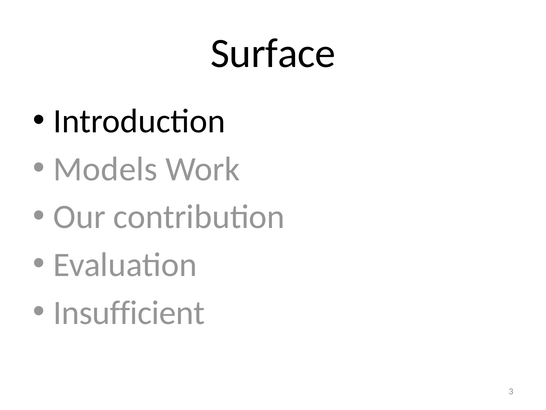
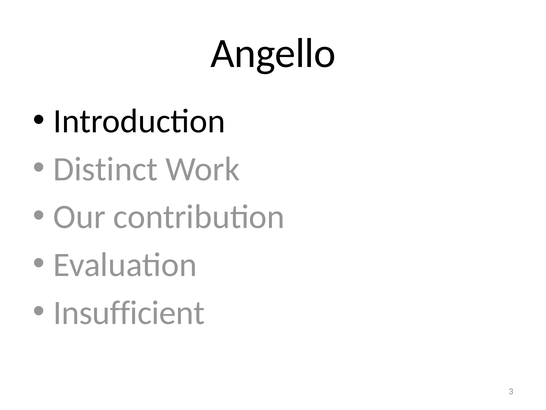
Surface: Surface -> Angello
Models: Models -> Distinct
